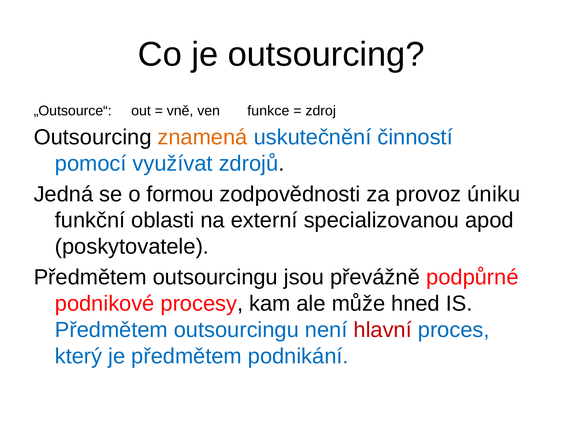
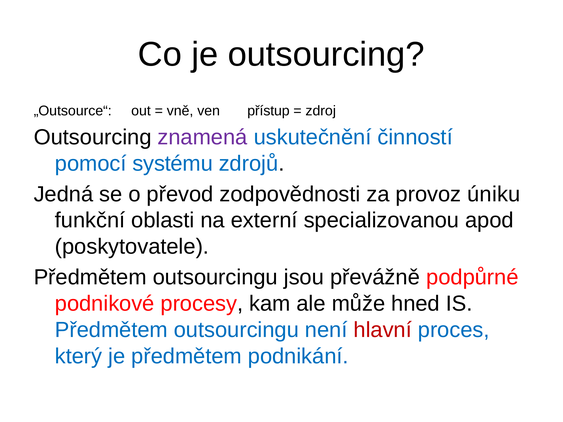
funkce: funkce -> přístup
znamená colour: orange -> purple
využívat: využívat -> systému
formou: formou -> převod
